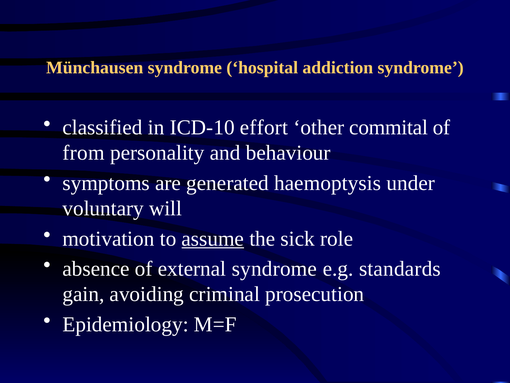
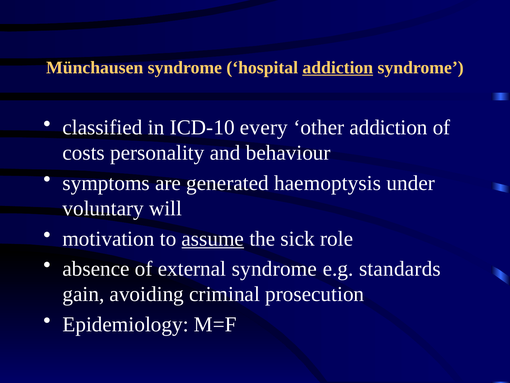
addiction at (338, 68) underline: none -> present
effort: effort -> every
other commital: commital -> addiction
from: from -> costs
